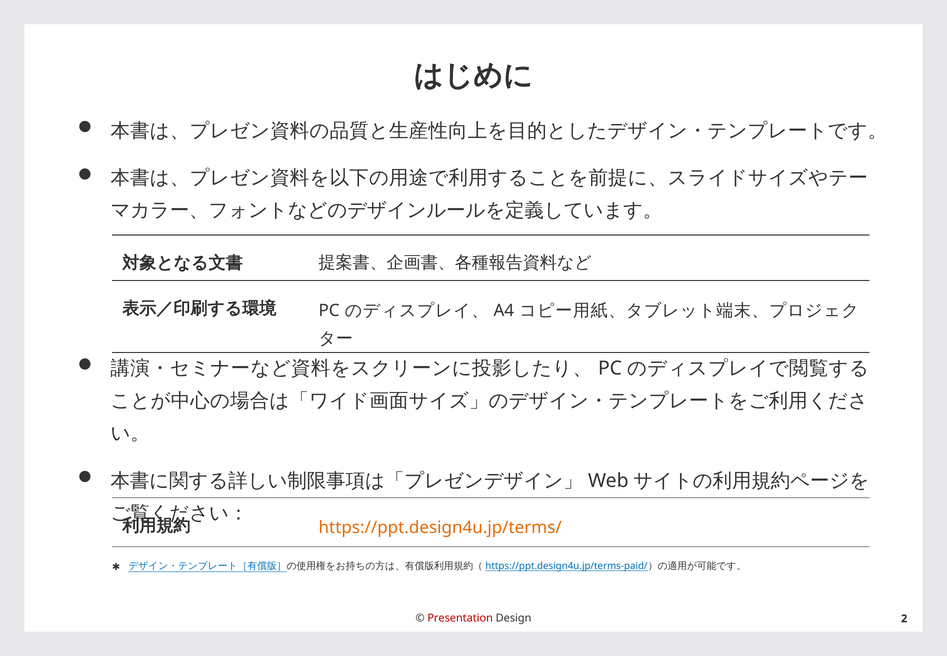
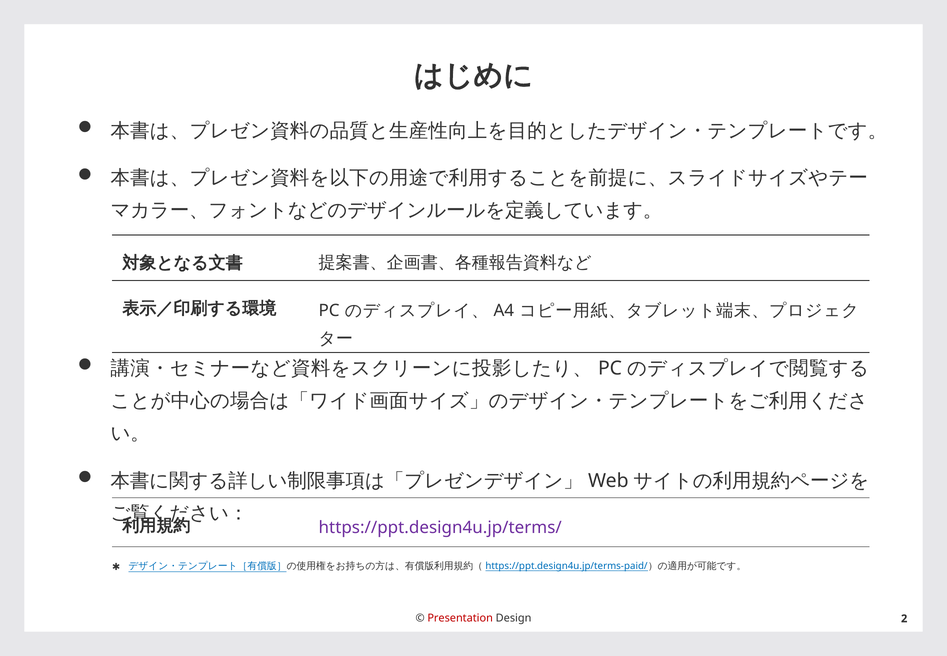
https://ppt.design4u.jp/terms/ colour: orange -> purple
